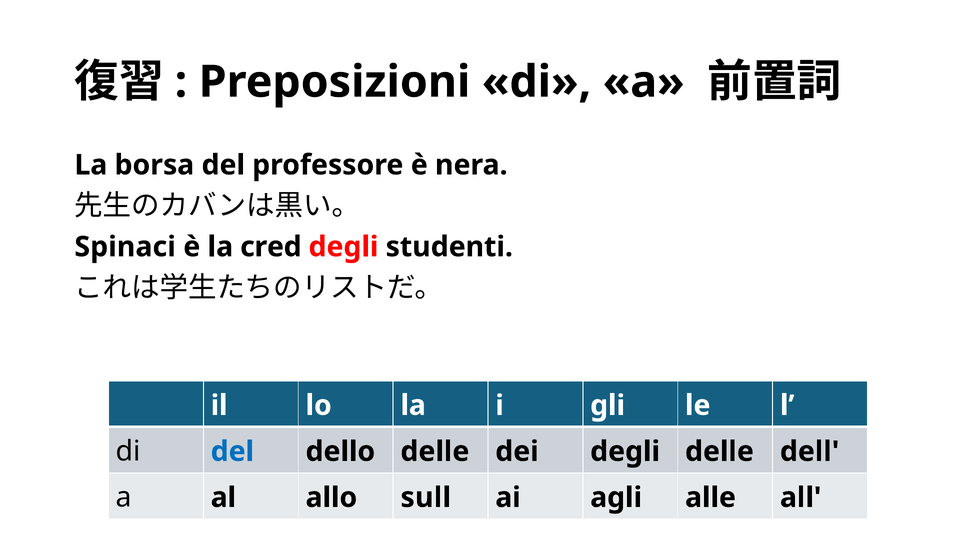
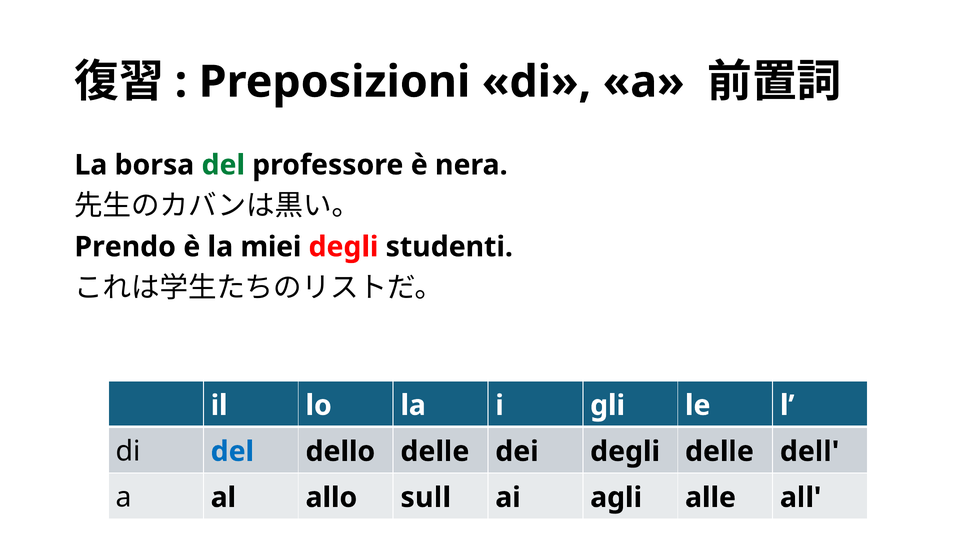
del at (223, 165) colour: black -> green
Spinaci: Spinaci -> Prendo
cred: cred -> miei
